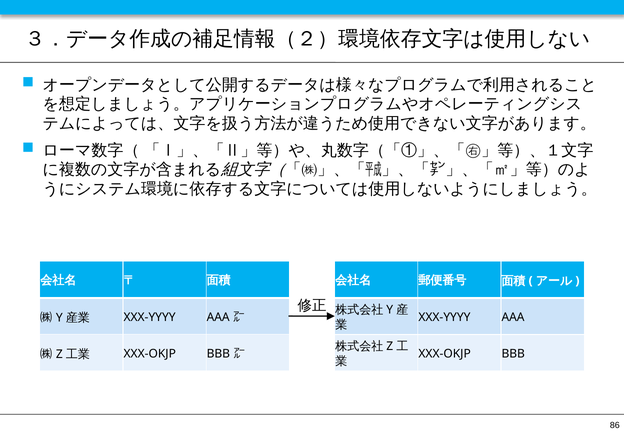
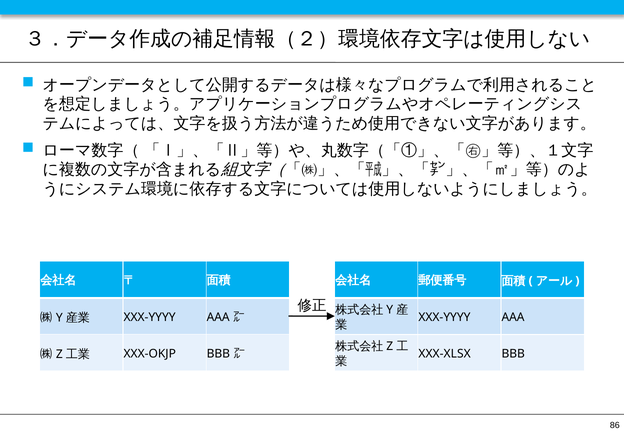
XXX-OKJP at (445, 354): XXX-OKJP -> XXX-XLSX
